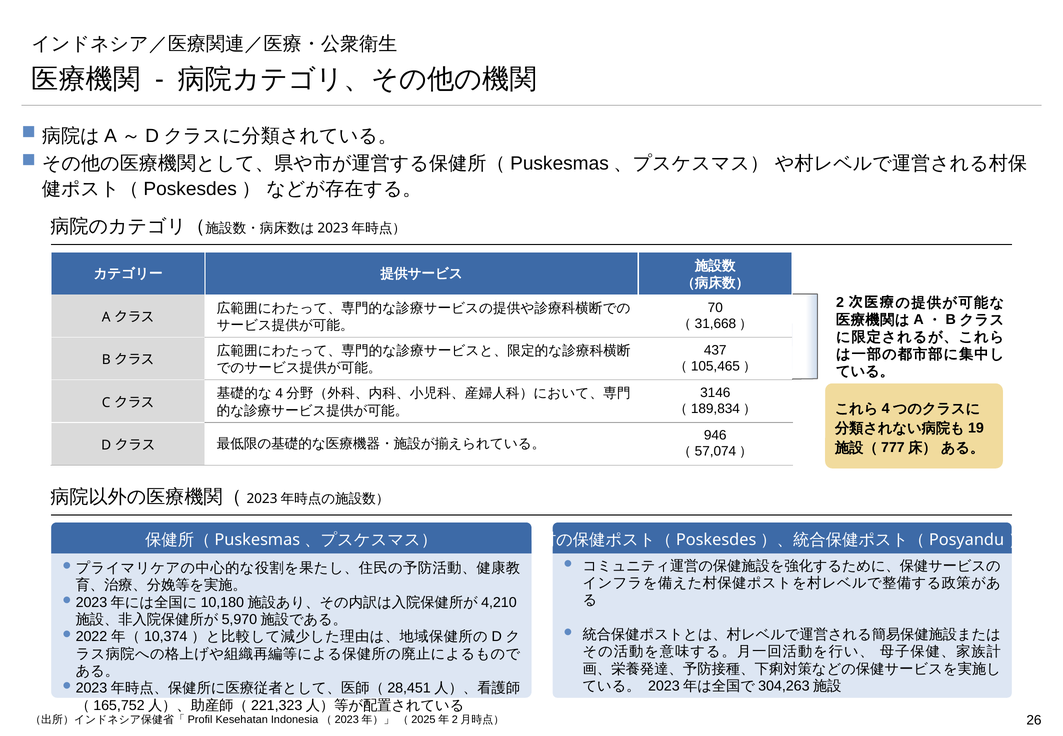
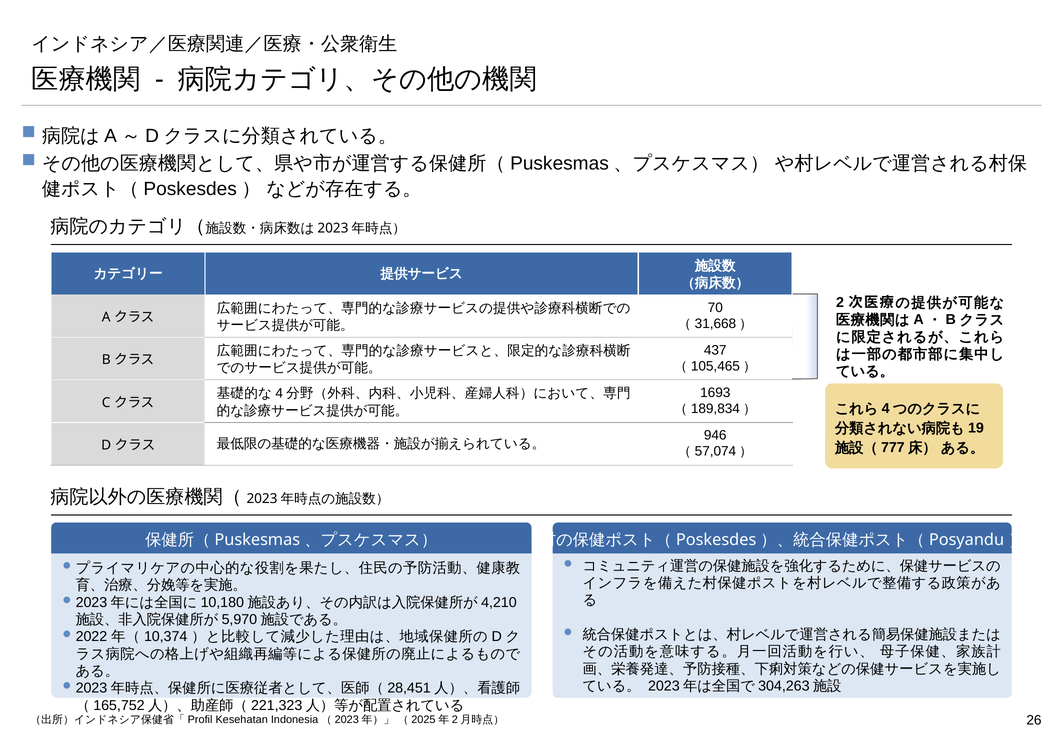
3146: 3146 -> 1693
